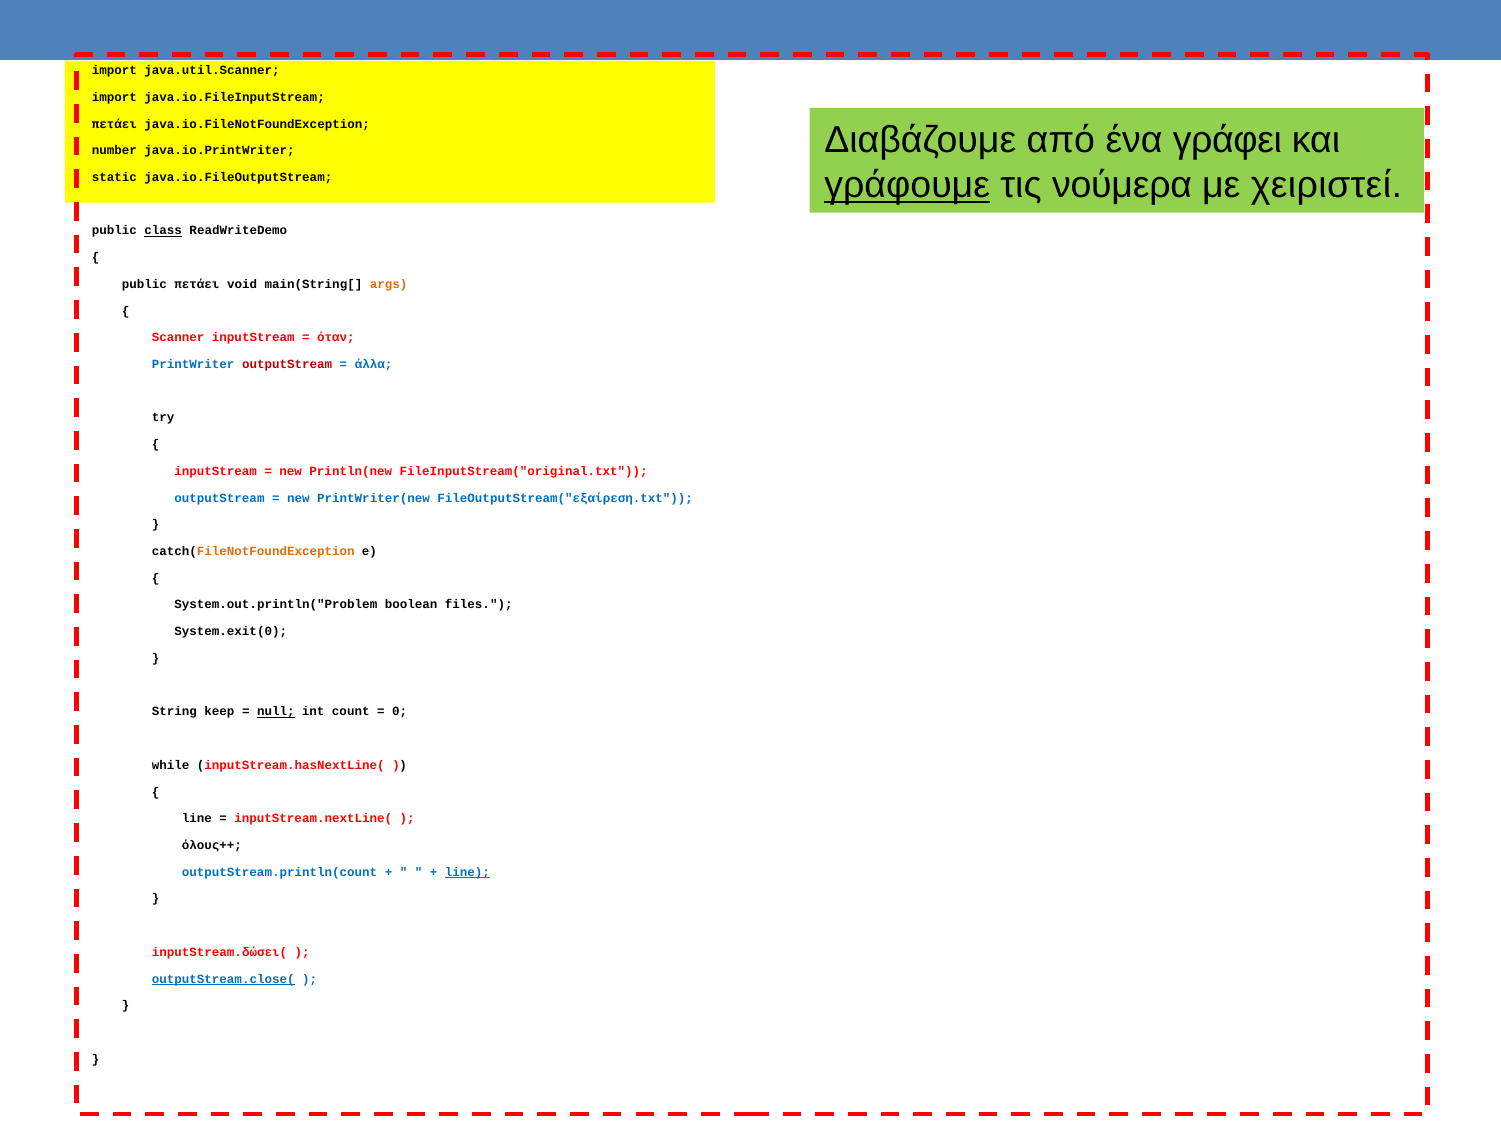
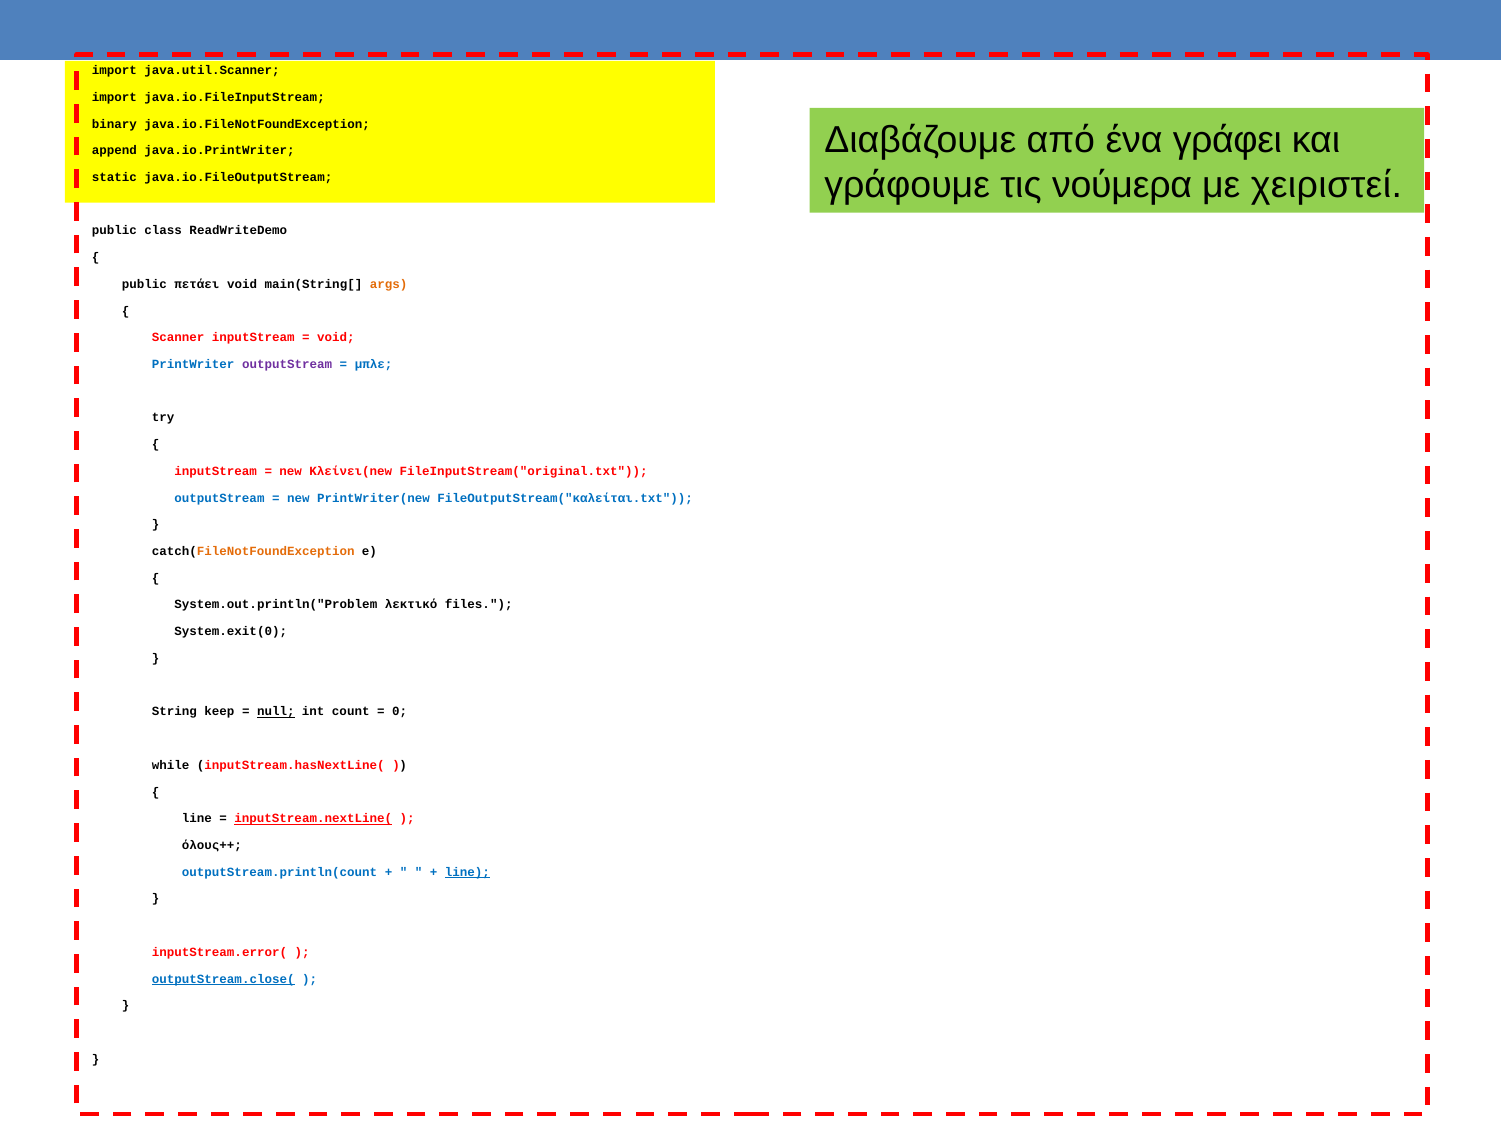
πετάει at (114, 124): πετάει -> binary
number: number -> append
γράφουμε underline: present -> none
class underline: present -> none
όταν at (336, 338): όταν -> void
outputStream at (287, 364) colour: red -> purple
άλλα: άλλα -> μπλε
Println(new: Println(new -> Κλείνει(new
FileOutputStream("εξαίρεση.txt: FileOutputStream("εξαίρεση.txt -> FileOutputStream("καλείται.txt
boolean: boolean -> λεκτικό
inputStream.nextLine( underline: none -> present
inputStream.δώσει(: inputStream.δώσει( -> inputStream.error(
